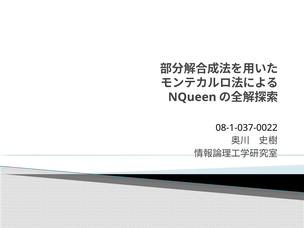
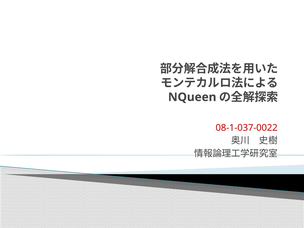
08-1-037-0022 colour: black -> red
